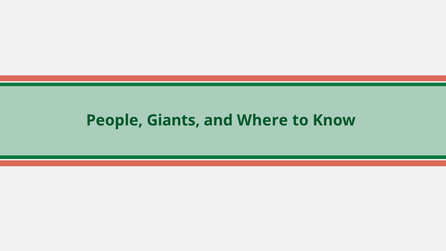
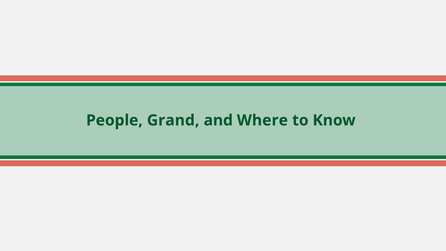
Giants: Giants -> Grand
